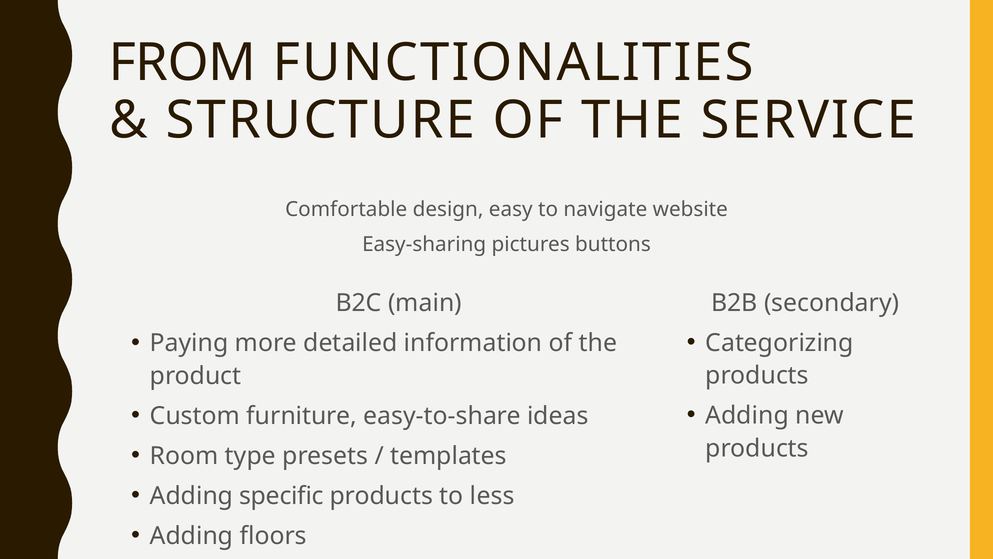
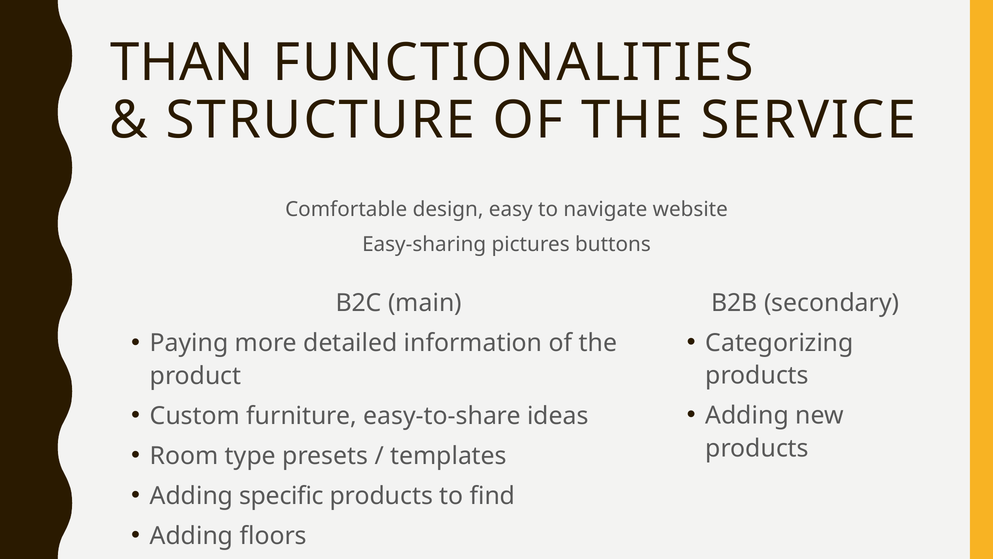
FROM: FROM -> THAN
less: less -> find
